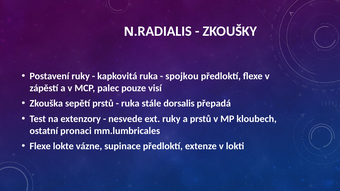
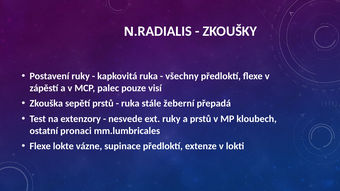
spojkou: spojkou -> všechny
dorsalis: dorsalis -> žeberní
